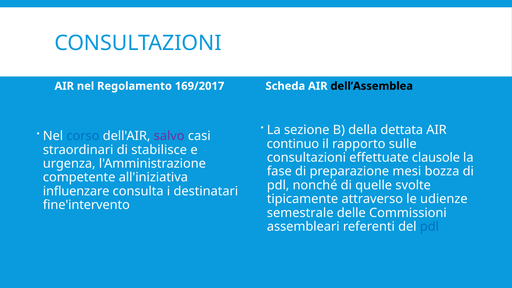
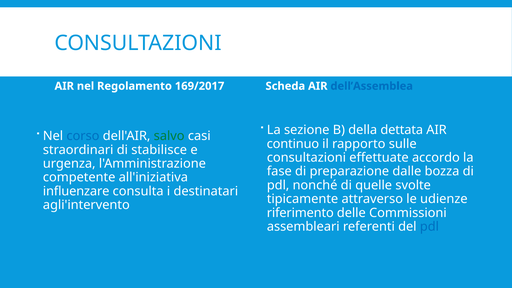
dell’Assemblea colour: black -> blue
salvo colour: purple -> green
clausole: clausole -> accordo
mesi: mesi -> dalle
fine'intervento: fine'intervento -> agli'intervento
semestrale: semestrale -> riferimento
